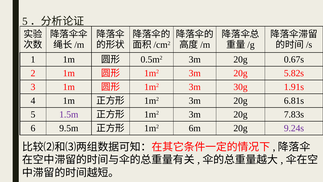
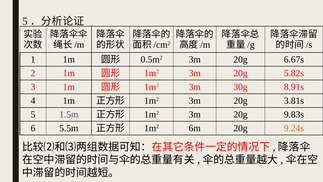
0.67s: 0.67s -> 6.67s
1.91s: 1.91s -> 8.91s
6.81s: 6.81s -> 3.81s
7.83s: 7.83s -> 9.83s
9.5m: 9.5m -> 5.5m
9.24s colour: purple -> orange
